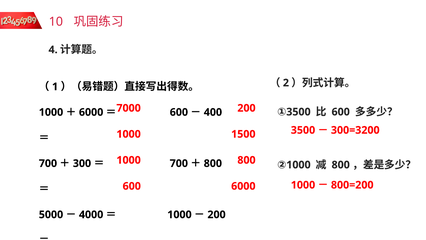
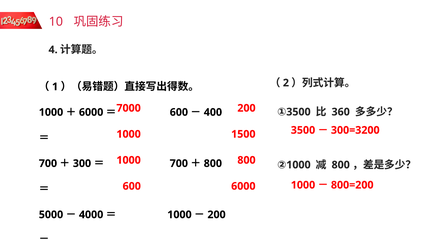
600 at (341, 112): 600 -> 360
